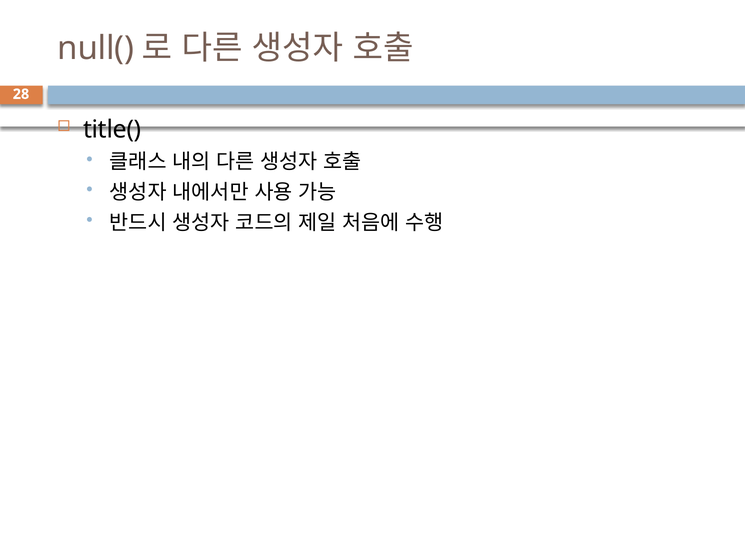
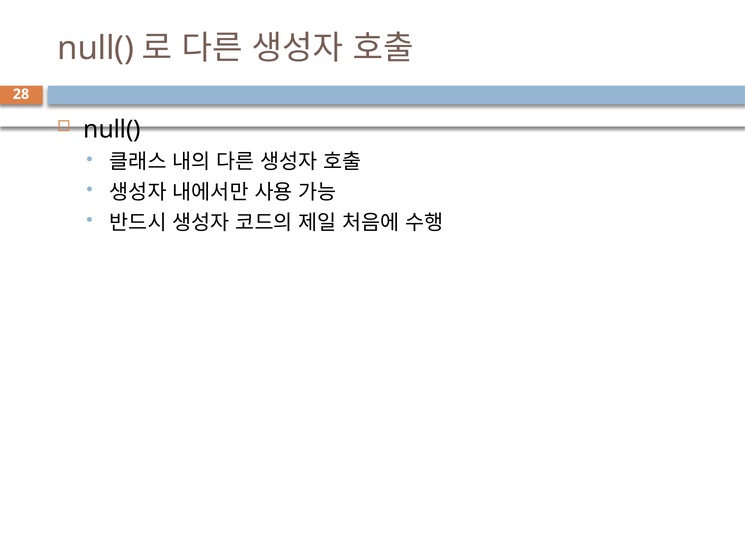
title( at (112, 130): title( -> null(
